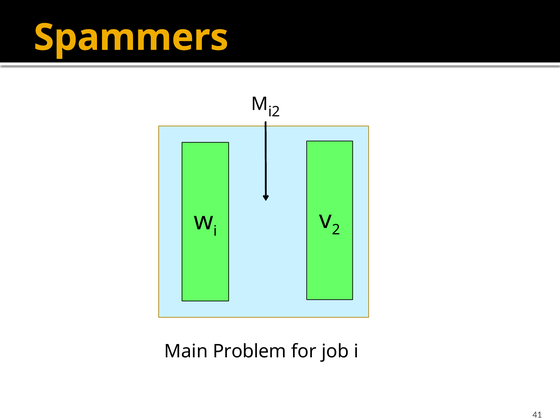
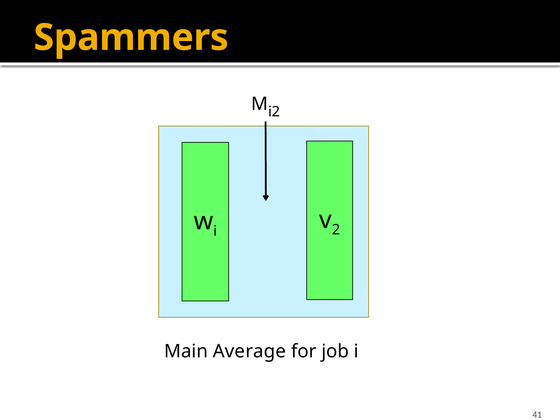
Problem: Problem -> Average
